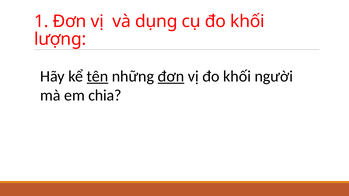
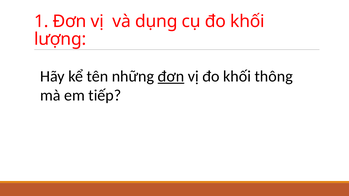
tên underline: present -> none
người: người -> thông
chia: chia -> tiếp
